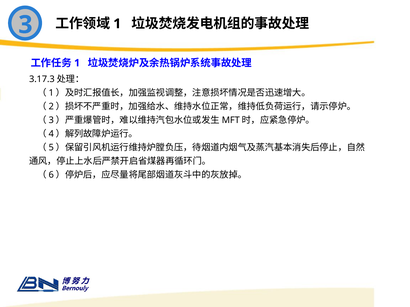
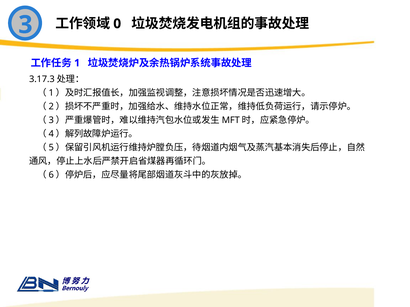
1 at (117, 24): 1 -> 0
